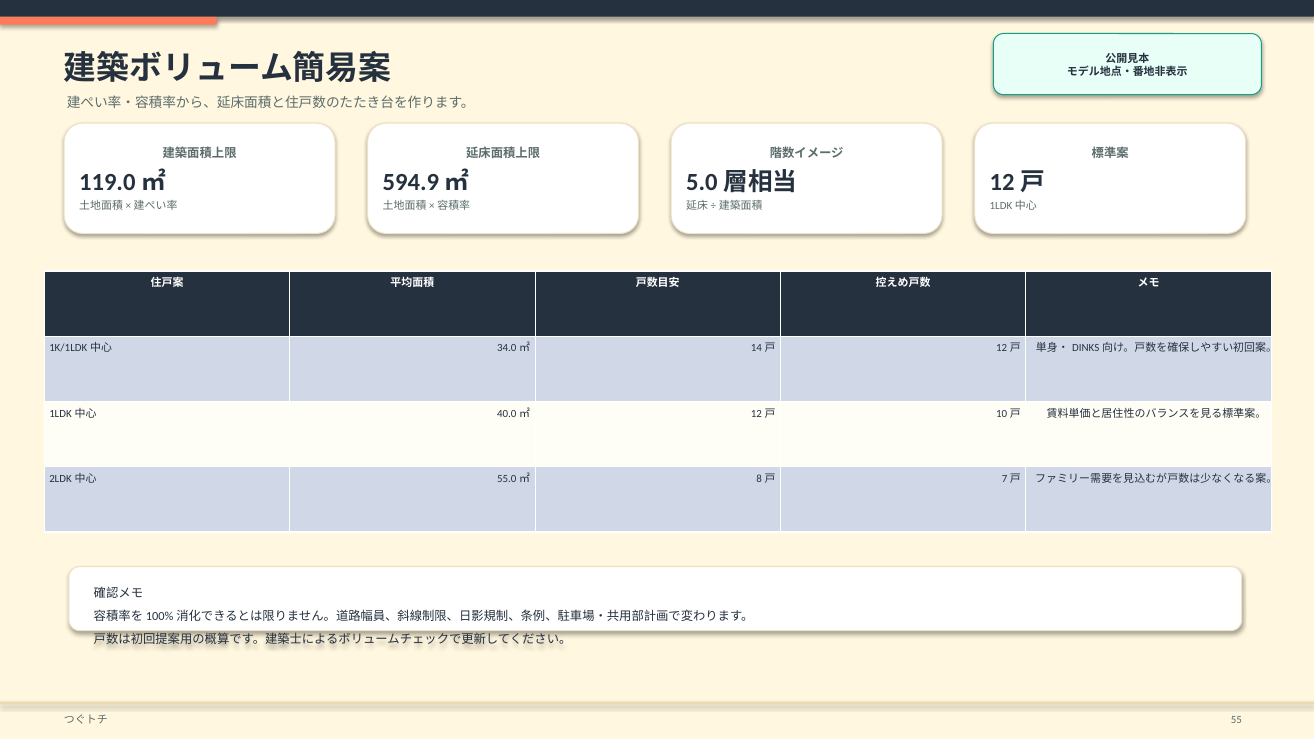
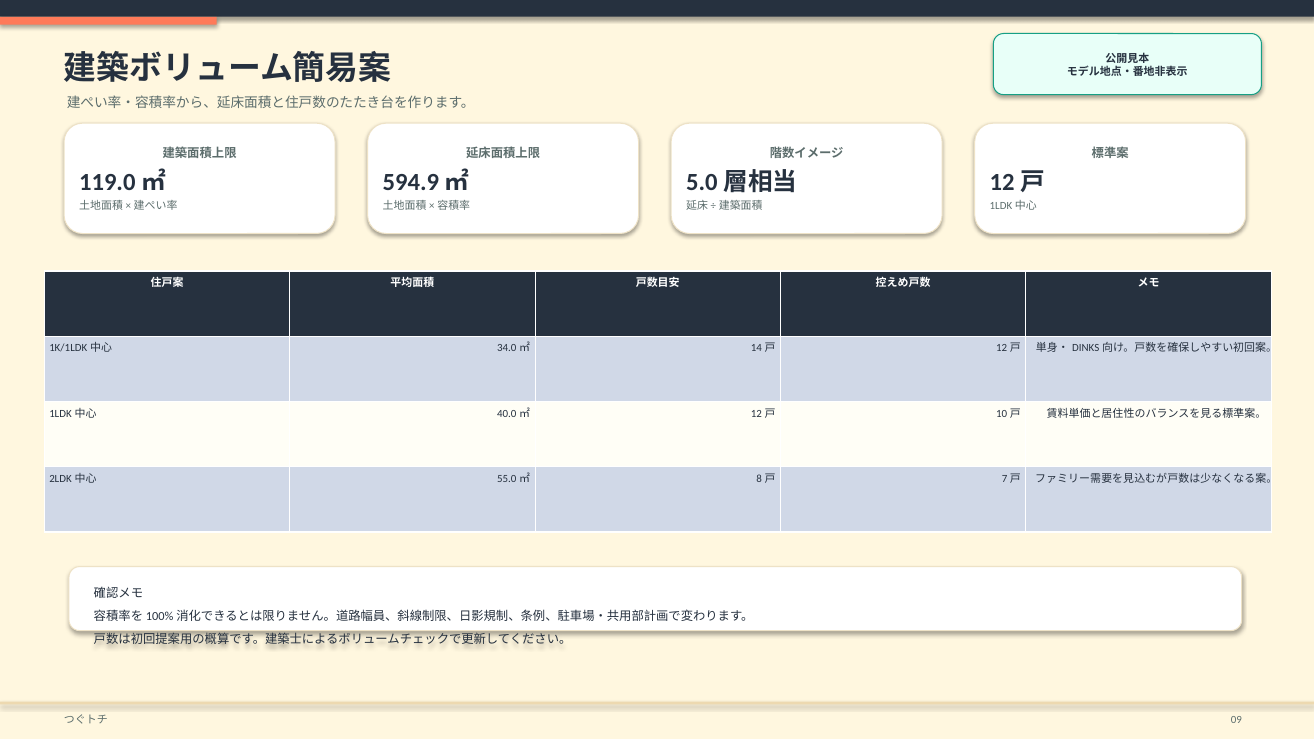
55: 55 -> 09
